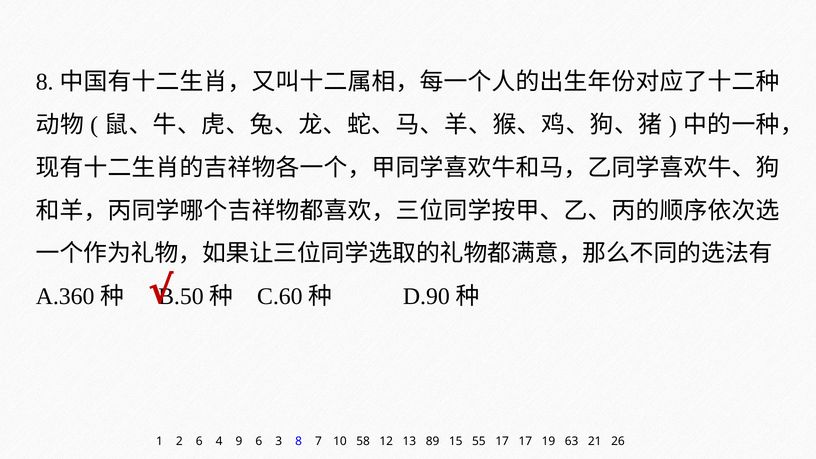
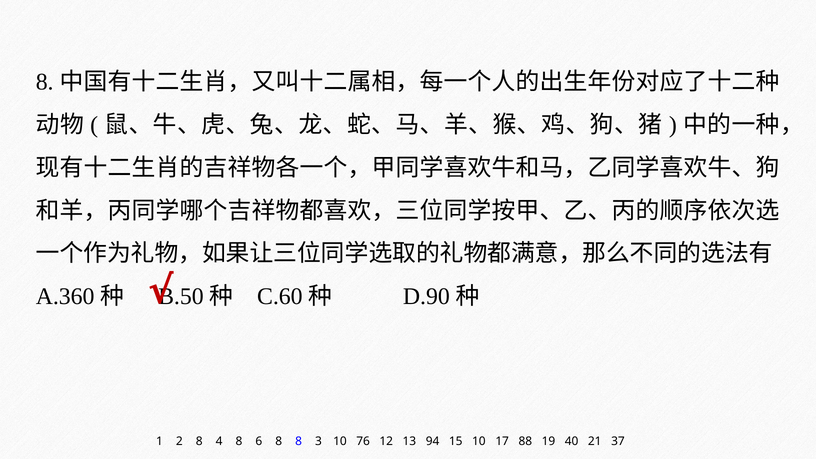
2 6: 6 -> 8
4 9: 9 -> 8
6 3: 3 -> 8
7: 7 -> 3
58: 58 -> 76
89: 89 -> 94
15 55: 55 -> 10
17 17: 17 -> 88
63: 63 -> 40
26: 26 -> 37
